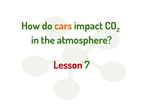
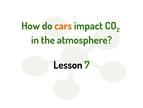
Lesson colour: red -> black
